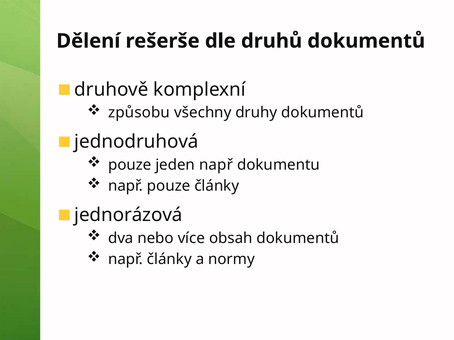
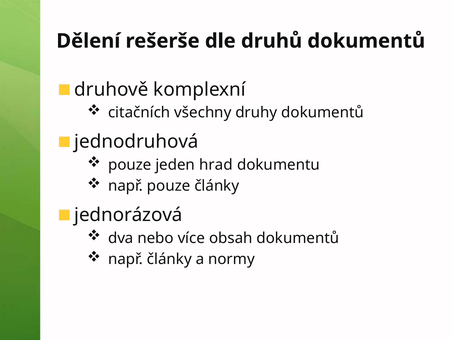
způsobu: způsobu -> citačních
jeden např: např -> hrad
